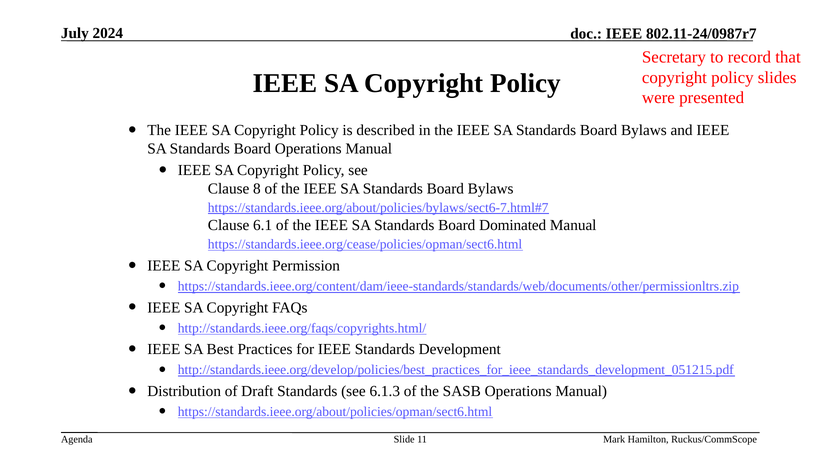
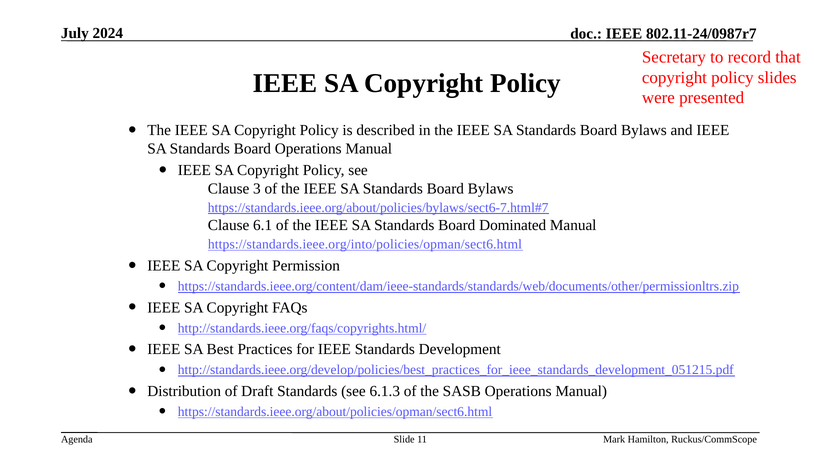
8: 8 -> 3
https://standards.ieee.org/cease/policies/opman/sect6.html: https://standards.ieee.org/cease/policies/opman/sect6.html -> https://standards.ieee.org/into/policies/opman/sect6.html
